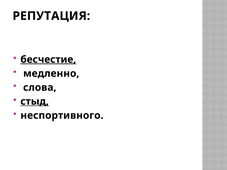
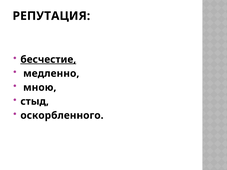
слова: слова -> мною
стыд underline: present -> none
неспортивного: неспортивного -> оскорбленного
